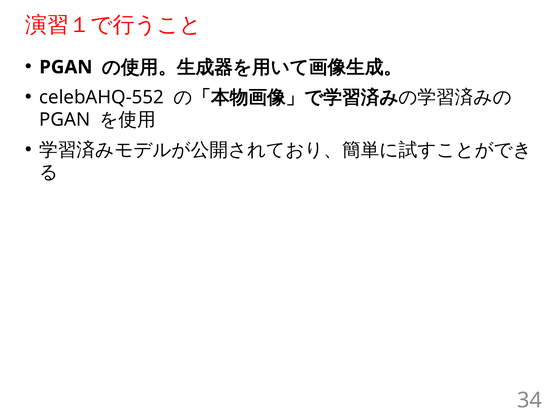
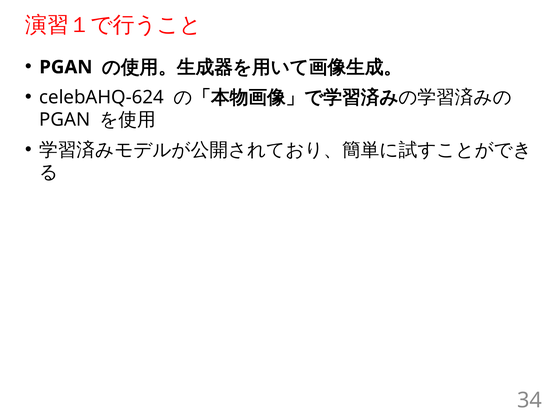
celebAHQ-552: celebAHQ-552 -> celebAHQ-624
